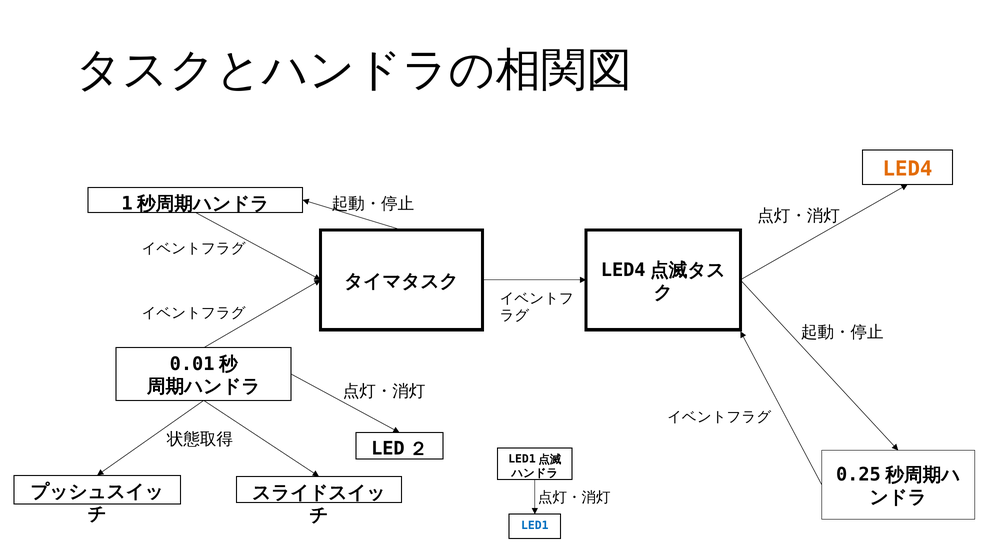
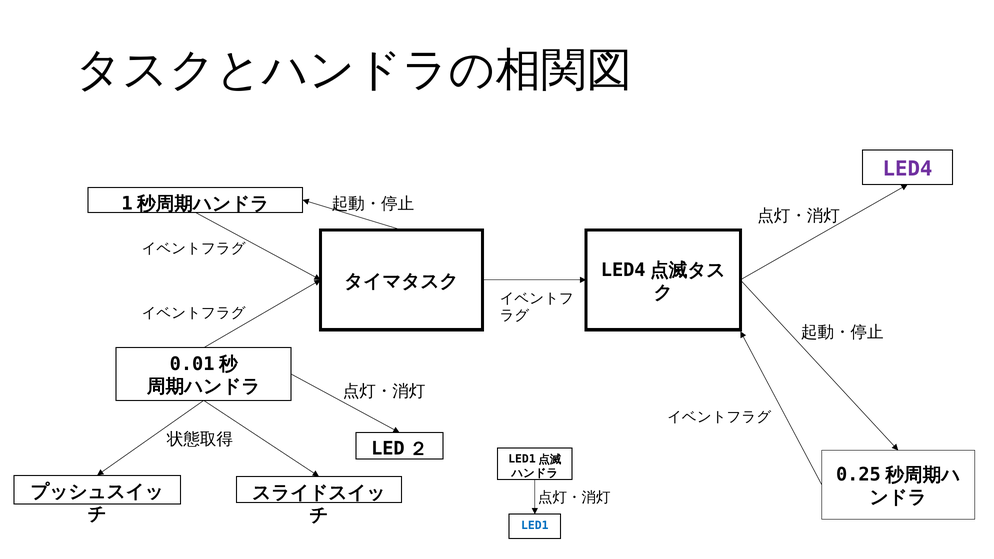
LED4 colour: orange -> purple
